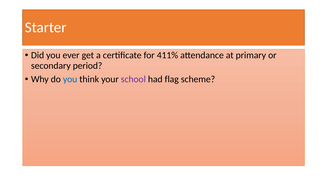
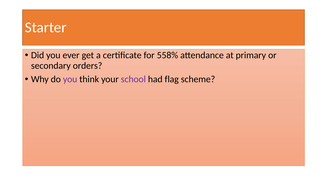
411%: 411% -> 558%
period: period -> orders
you at (70, 79) colour: blue -> purple
